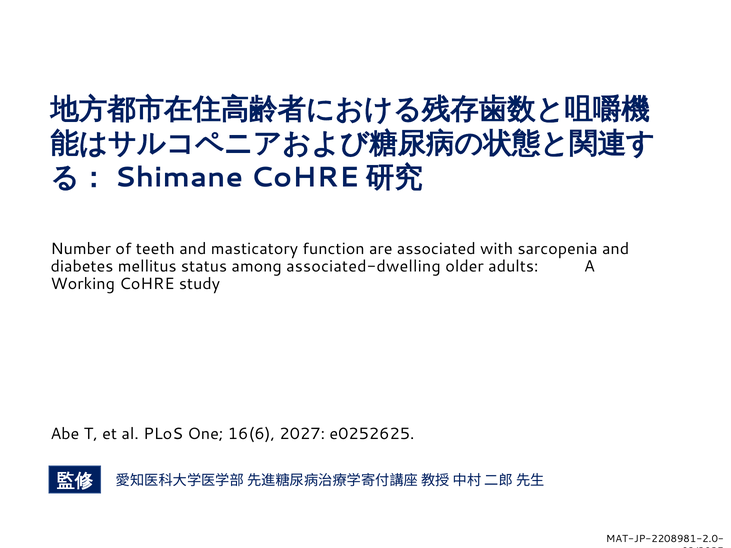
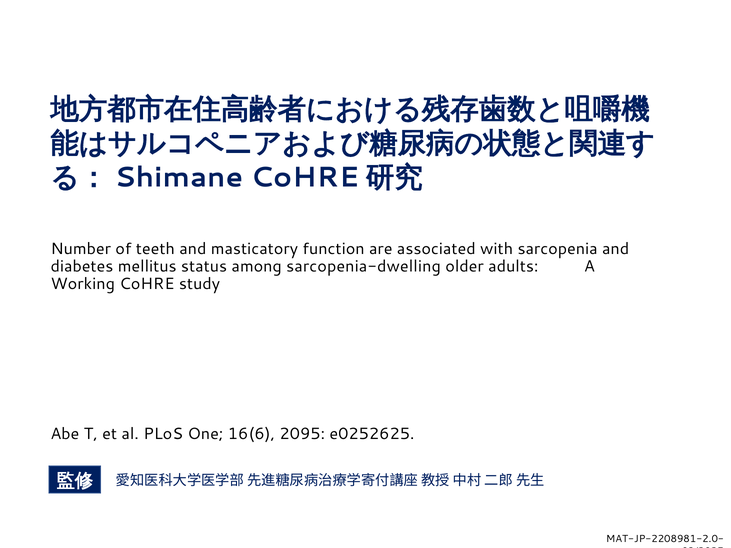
associated-dwelling: associated-dwelling -> sarcopenia-dwelling
2027: 2027 -> 2095
